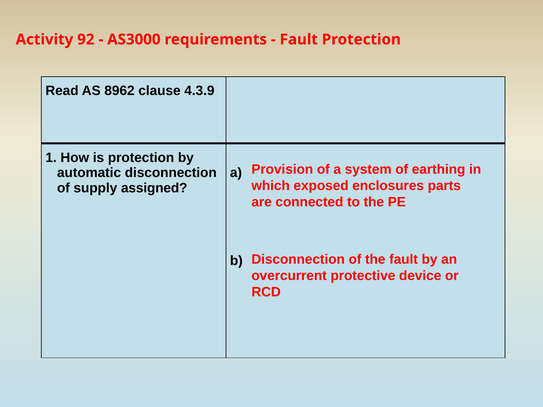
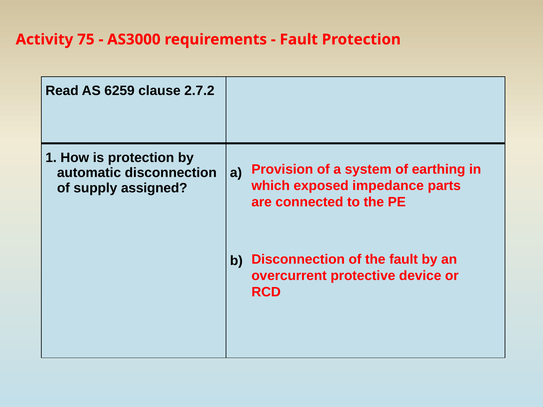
92: 92 -> 75
8962: 8962 -> 6259
4.3.9: 4.3.9 -> 2.7.2
enclosures: enclosures -> impedance
